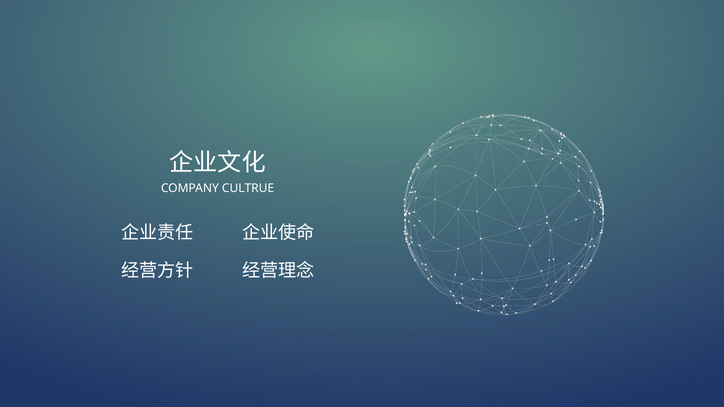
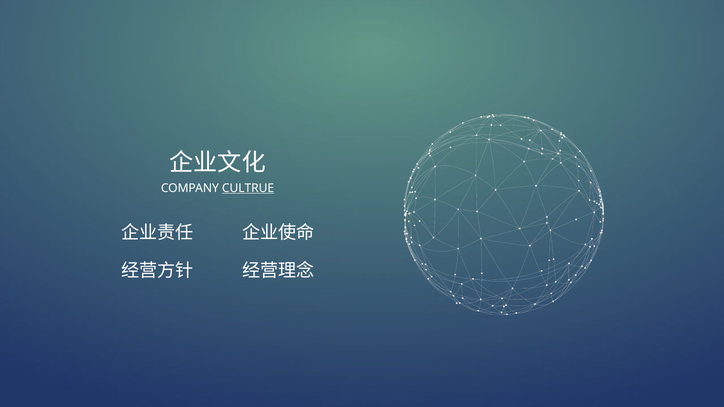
CULTRUE underline: none -> present
